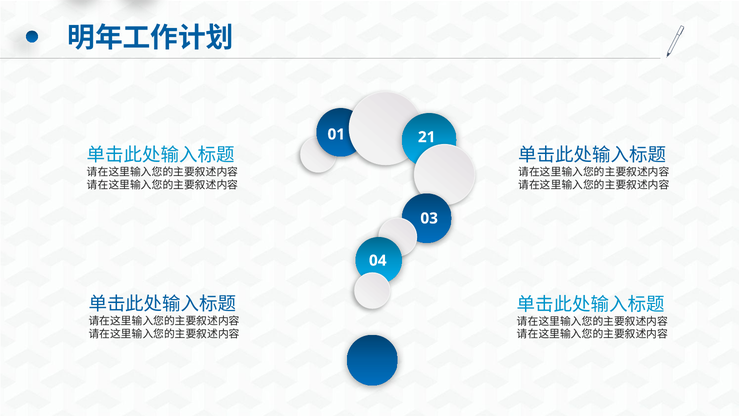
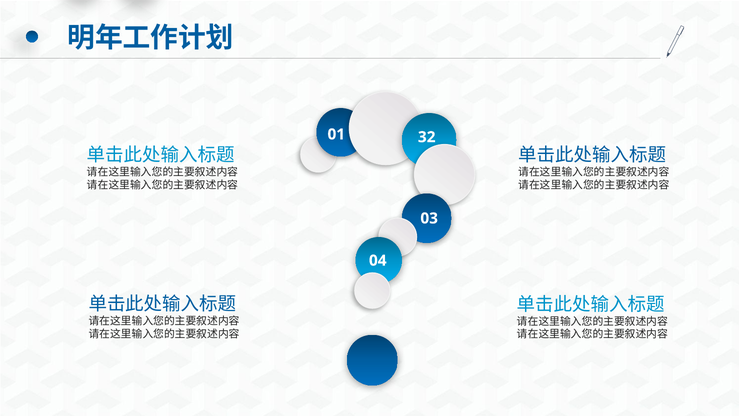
21: 21 -> 32
